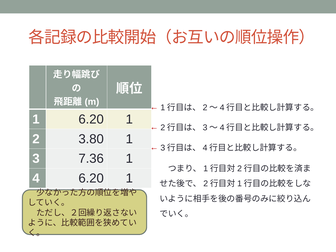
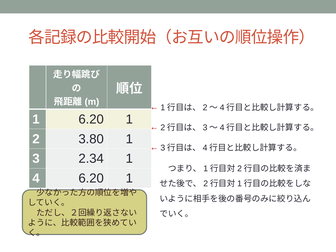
7.36: 7.36 -> 2.34
